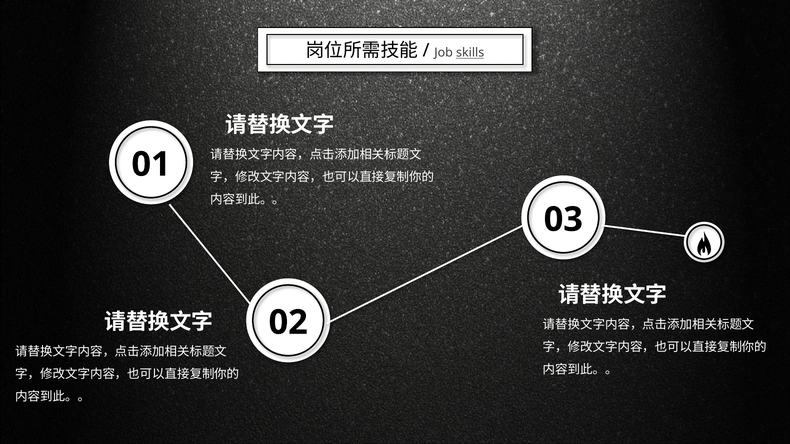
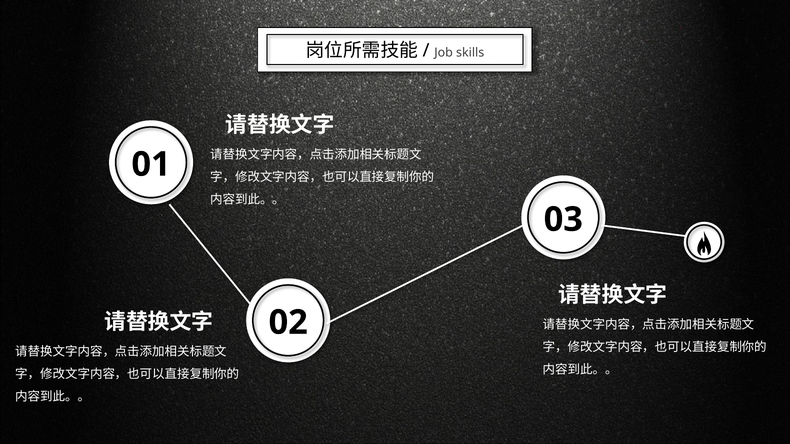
skills underline: present -> none
